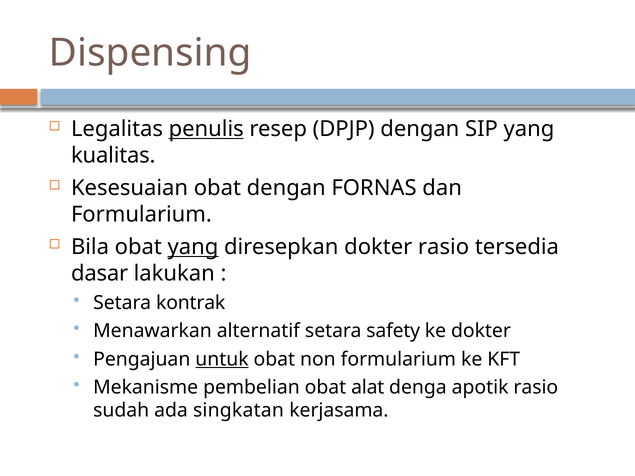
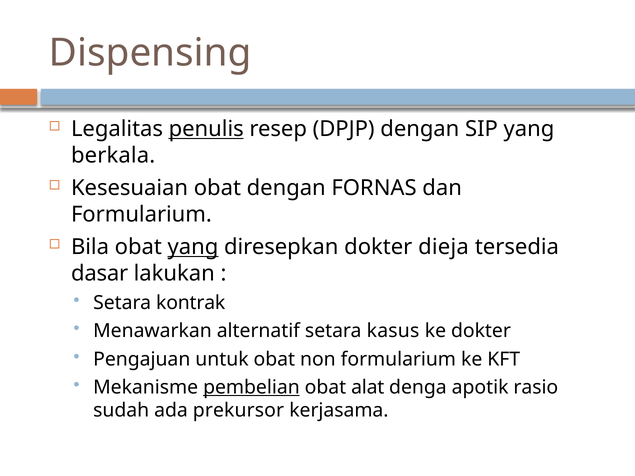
kualitas: kualitas -> berkala
dokter rasio: rasio -> dieja
safety: safety -> kasus
untuk underline: present -> none
pembelian underline: none -> present
singkatan: singkatan -> prekursor
